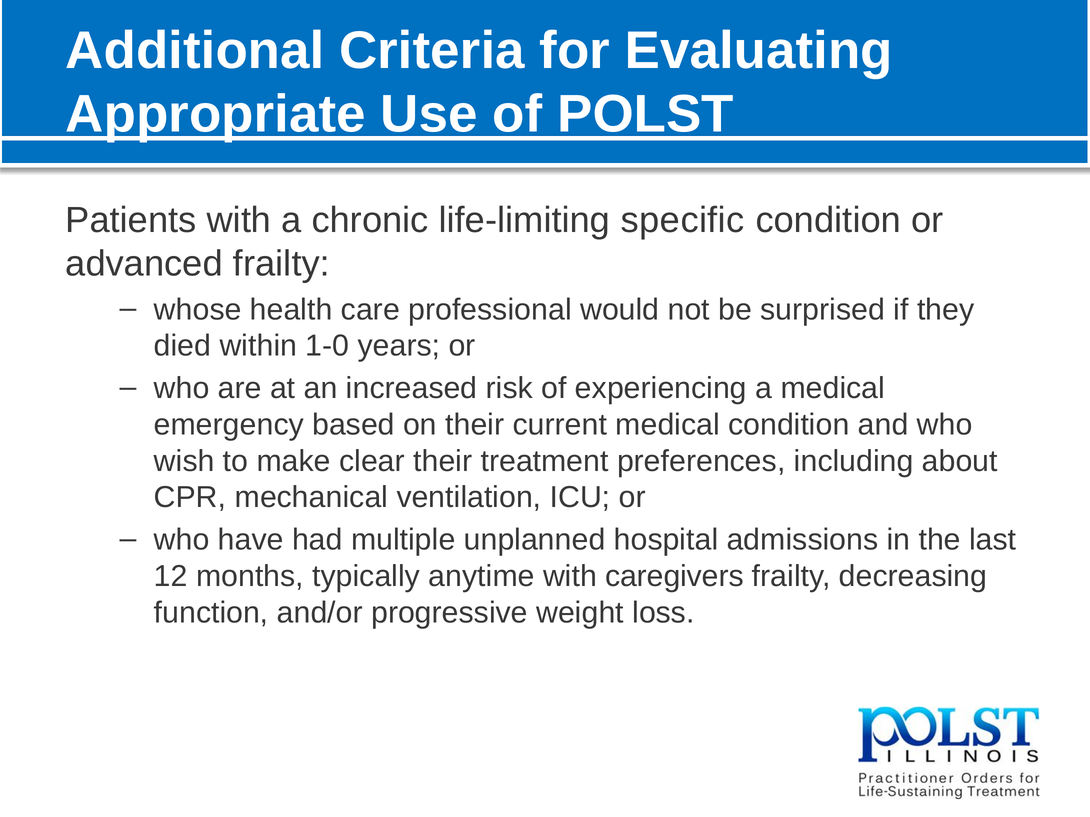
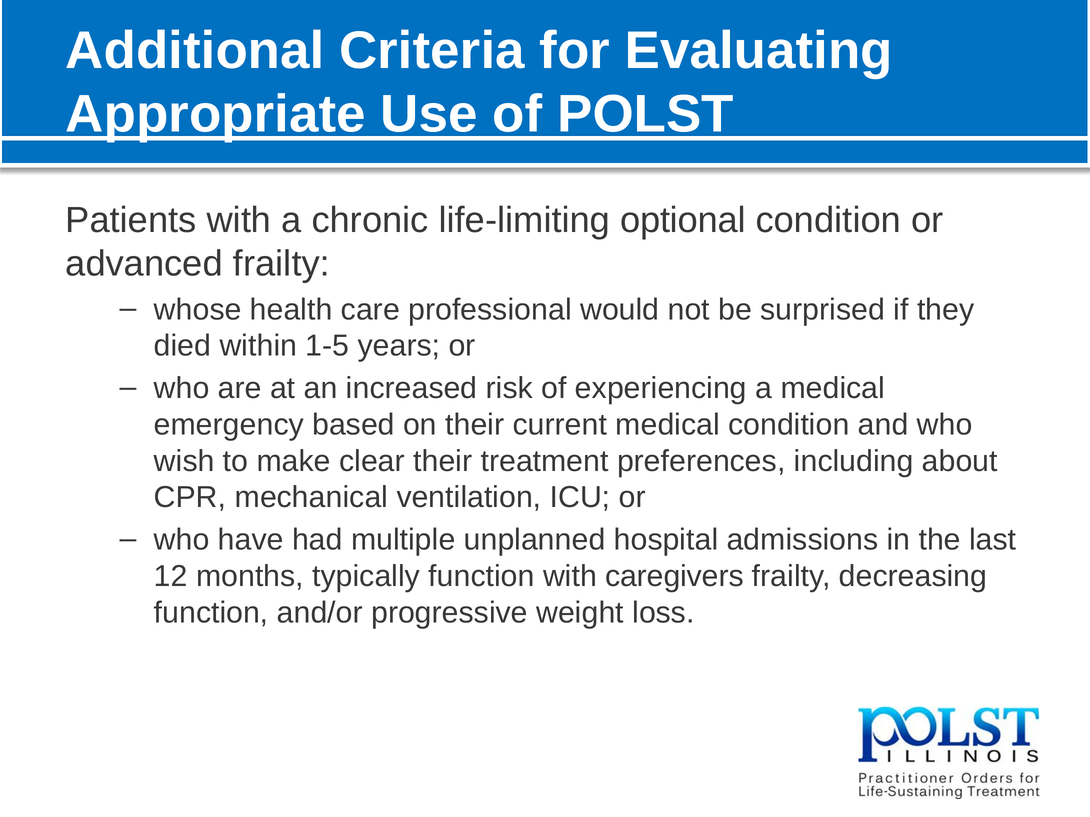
specific: specific -> optional
1-0: 1-0 -> 1-5
typically anytime: anytime -> function
